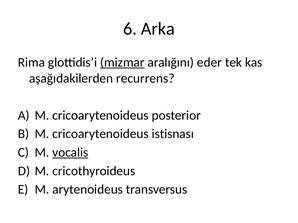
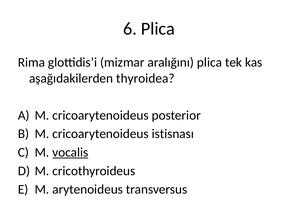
6 Arka: Arka -> Plica
mizmar underline: present -> none
aralığını eder: eder -> plica
recurrens: recurrens -> thyroidea
